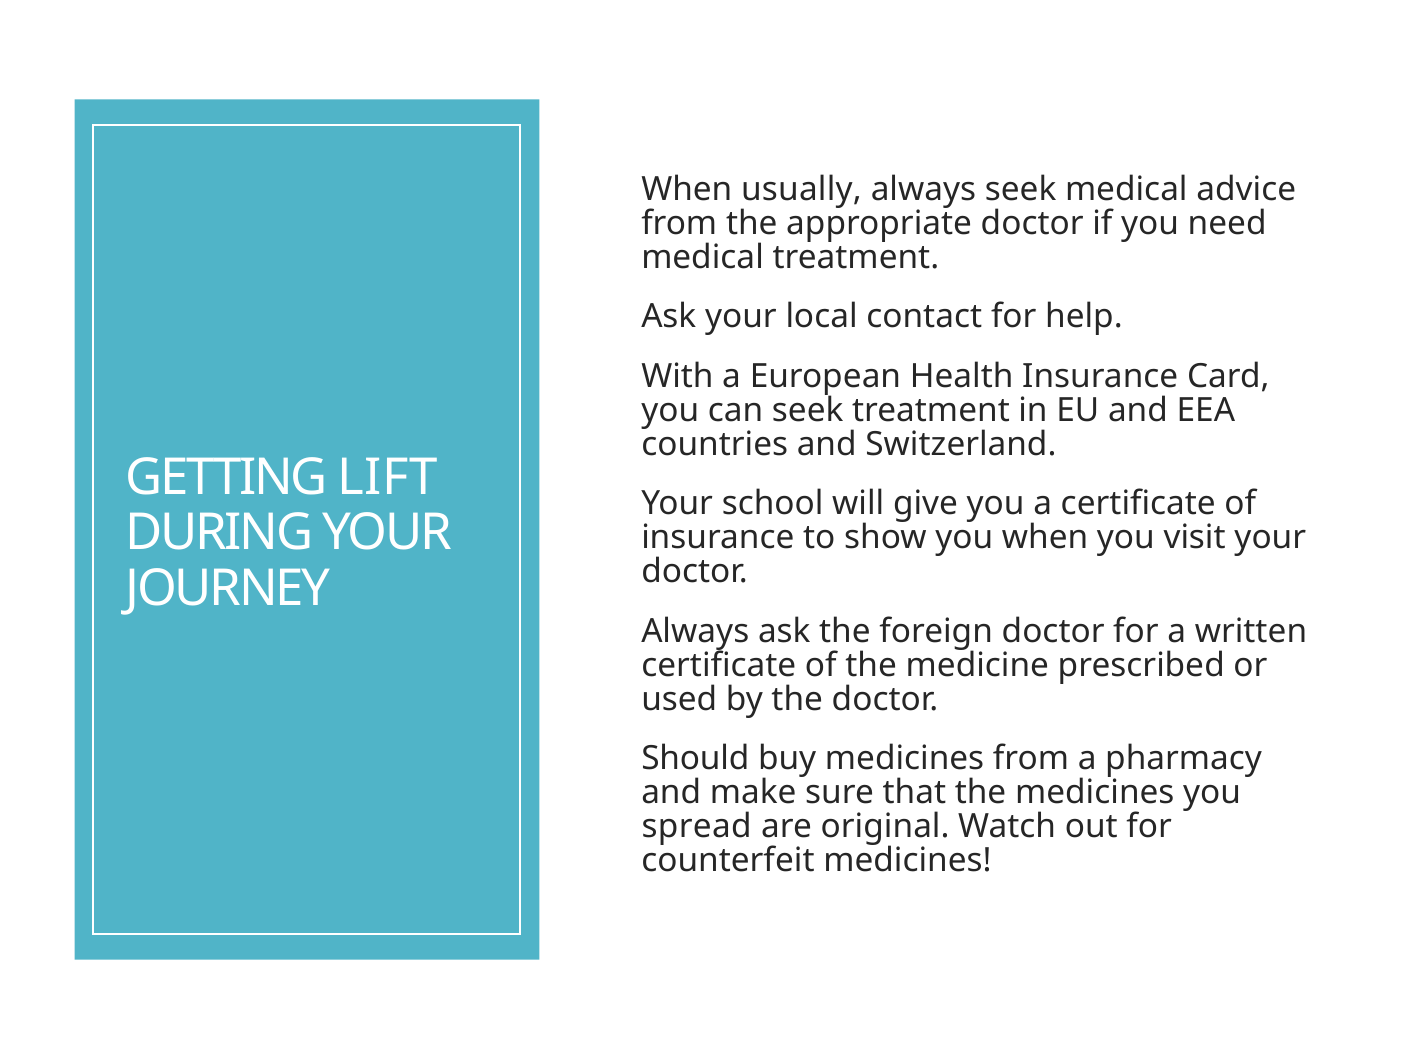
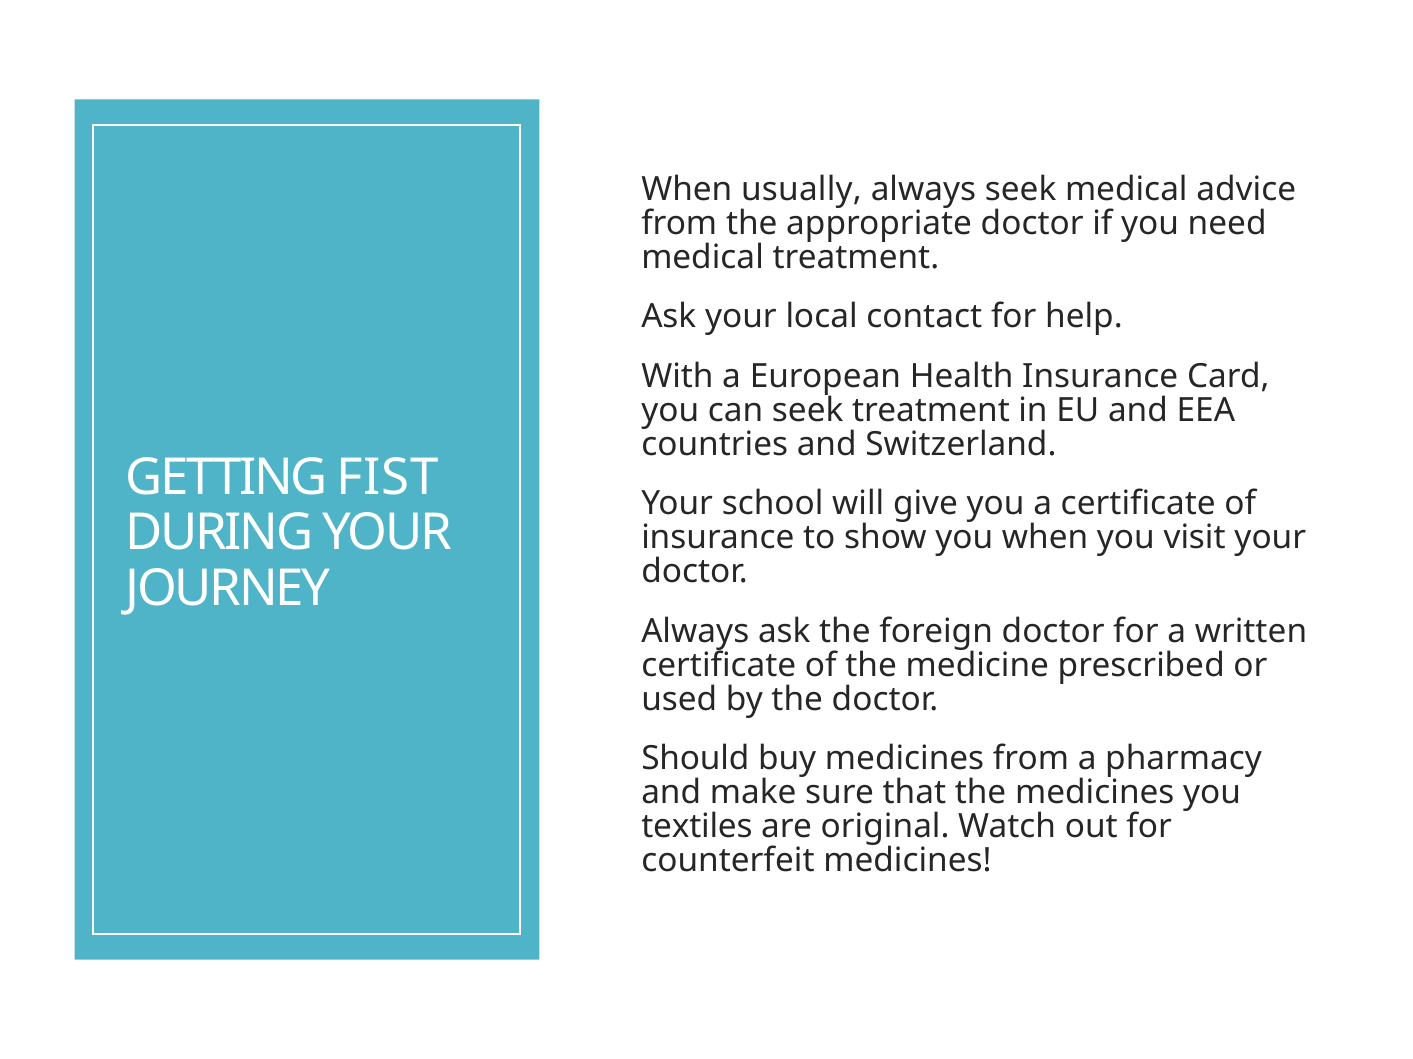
LIFT: LIFT -> FIST
spread: spread -> textiles
